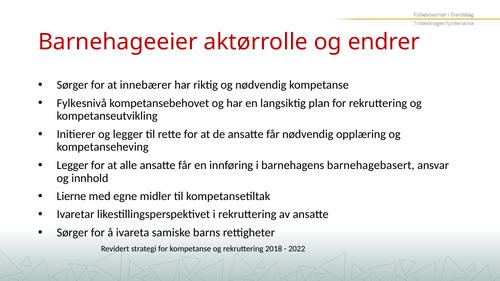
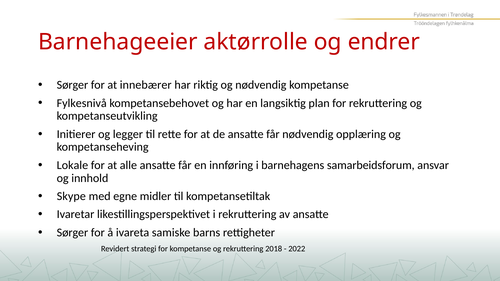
Legger at (72, 165): Legger -> Lokale
barnehagebasert: barnehagebasert -> samarbeidsforum
Lierne: Lierne -> Skype
